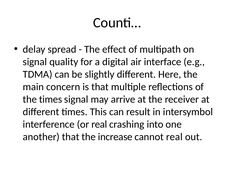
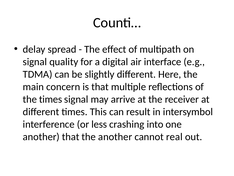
or real: real -> less
the increase: increase -> another
